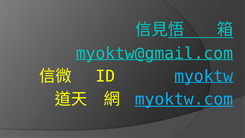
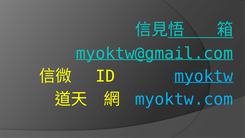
myoktw.com underline: present -> none
